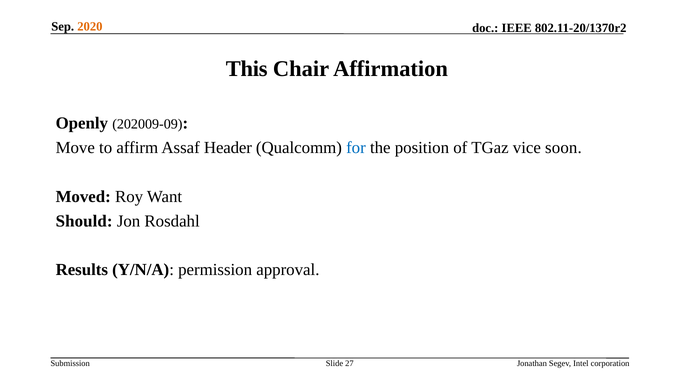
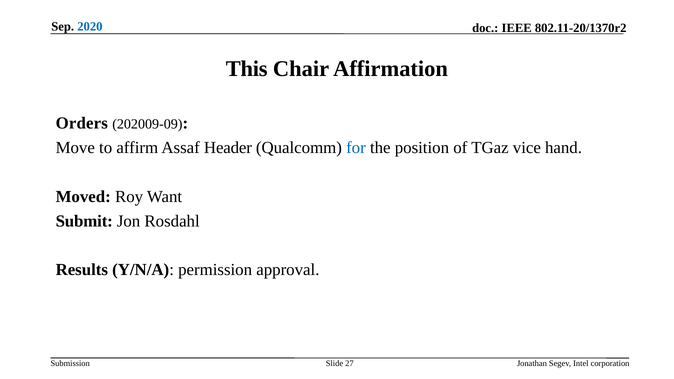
2020 colour: orange -> blue
Openly: Openly -> Orders
soon: soon -> hand
Should: Should -> Submit
